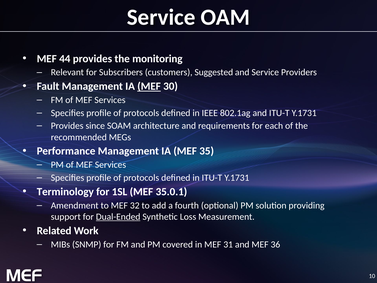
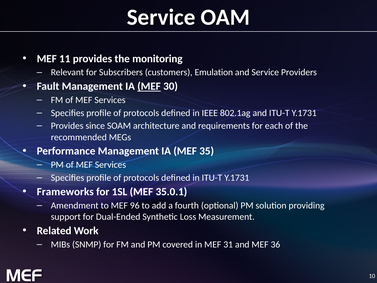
44: 44 -> 11
Suggested: Suggested -> Emulation
Terminology: Terminology -> Frameworks
32: 32 -> 96
Dual-Ended underline: present -> none
